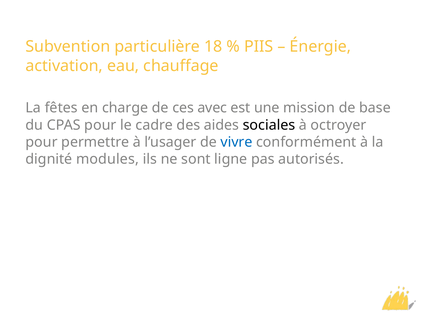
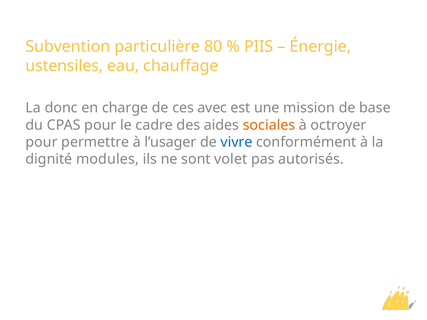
18: 18 -> 80
activation: activation -> ustensiles
fêtes: fêtes -> donc
sociales colour: black -> orange
ligne: ligne -> volet
